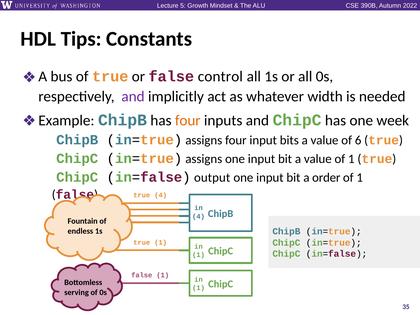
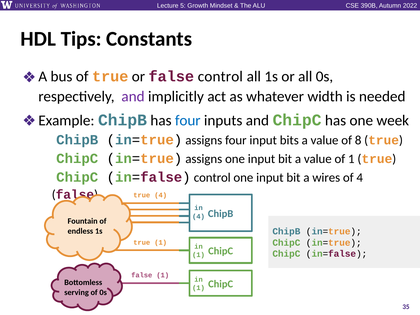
four at (188, 121) colour: orange -> blue
6: 6 -> 8
in=false output: output -> control
order: order -> wires
1 at (360, 178): 1 -> 4
